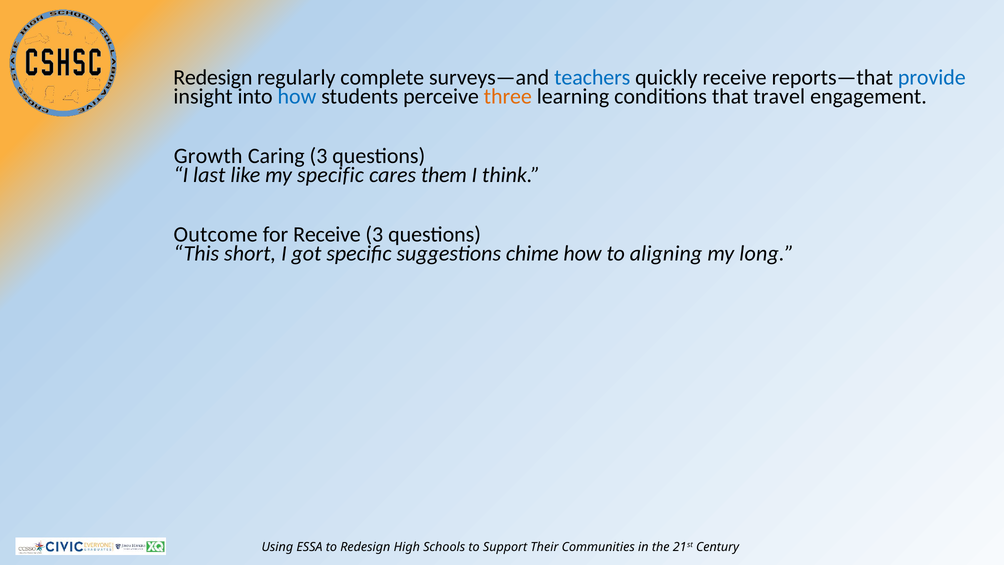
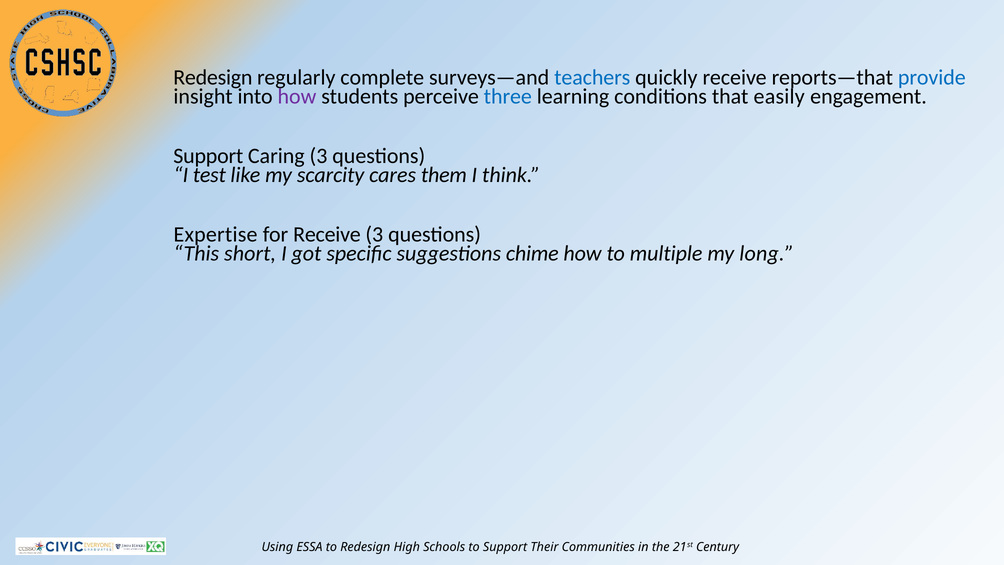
how at (297, 96) colour: blue -> purple
three colour: orange -> blue
travel: travel -> easily
Growth at (208, 156): Growth -> Support
last: last -> test
my specific: specific -> scarcity
Outcome: Outcome -> Expertise
aligning: aligning -> multiple
